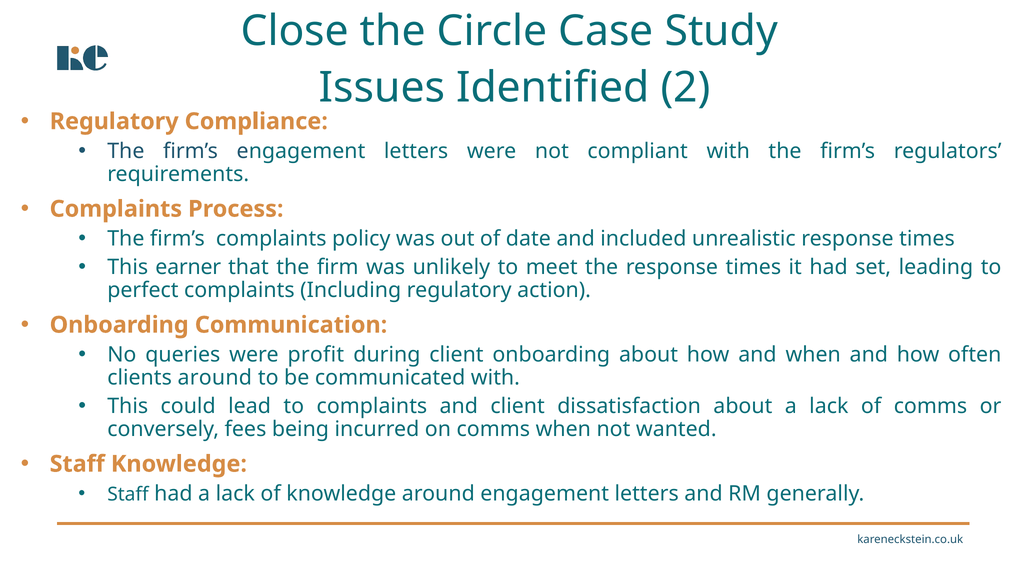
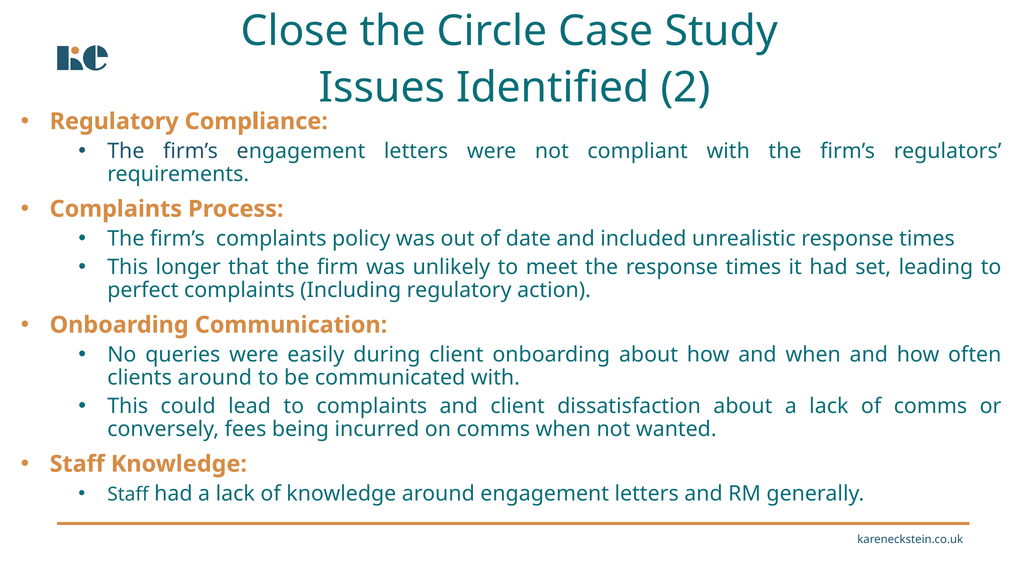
earner: earner -> longer
profit: profit -> easily
